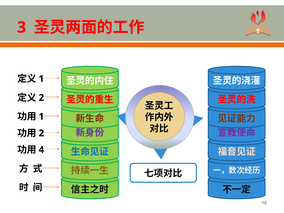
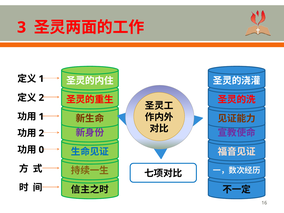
4: 4 -> 0
